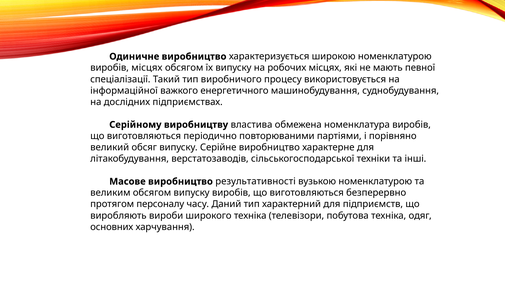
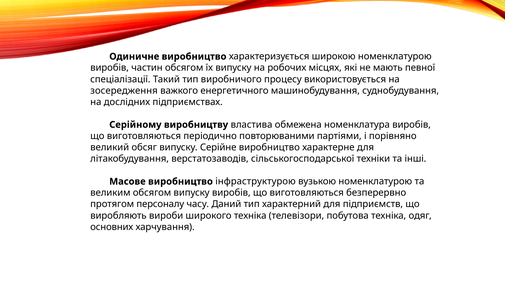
виробів місцях: місцях -> частин
інформаційної: інформаційної -> зосередження
результативності: результативності -> інфраструктурою
